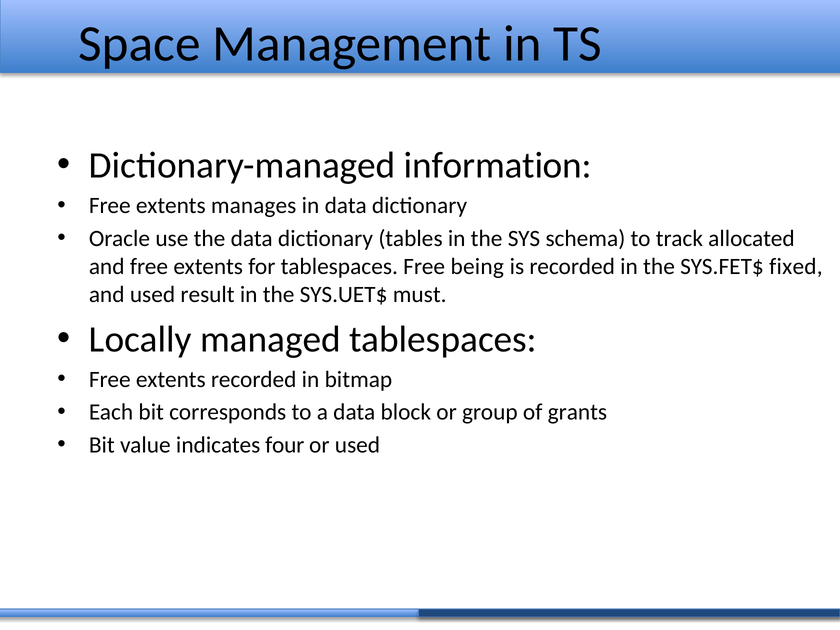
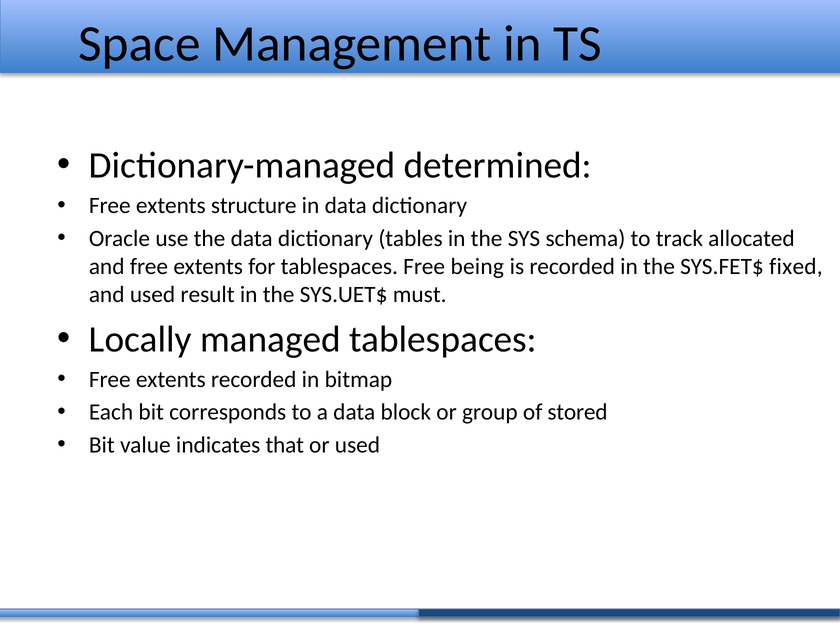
information: information -> determined
manages: manages -> structure
grants: grants -> stored
four: four -> that
